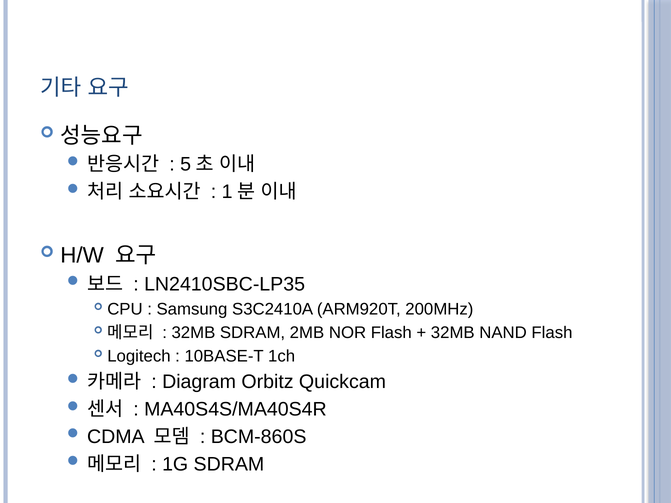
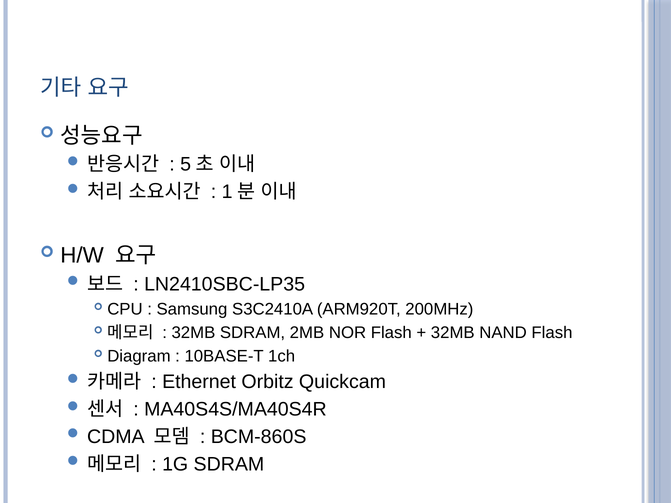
Logitech: Logitech -> Diagram
Diagram: Diagram -> Ethernet
